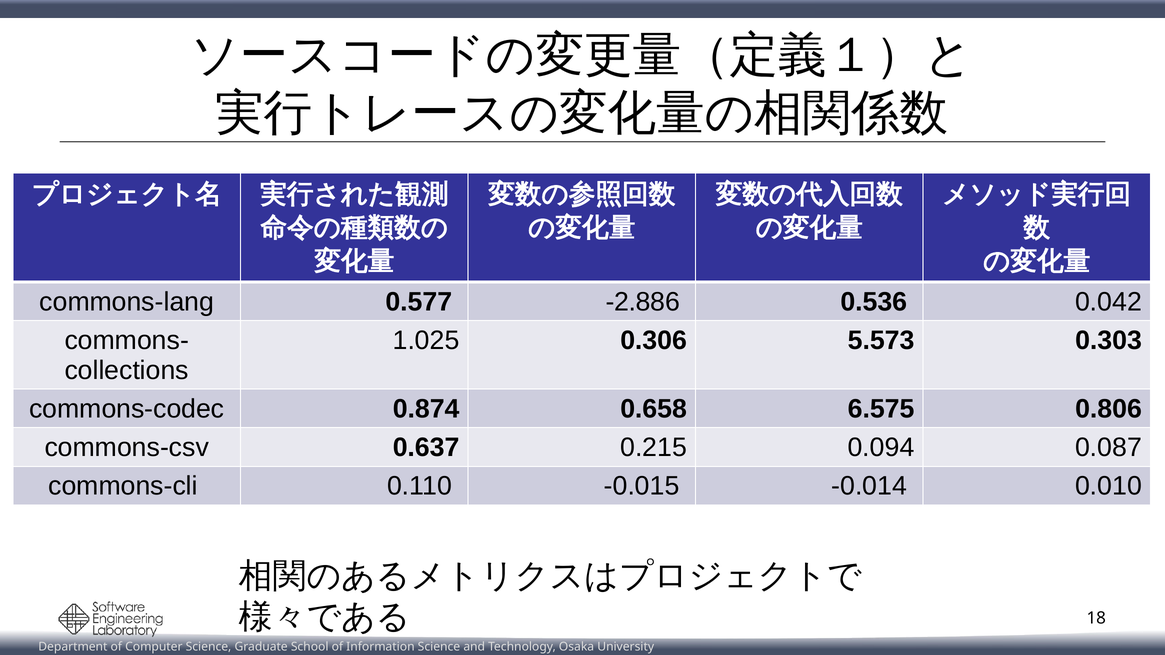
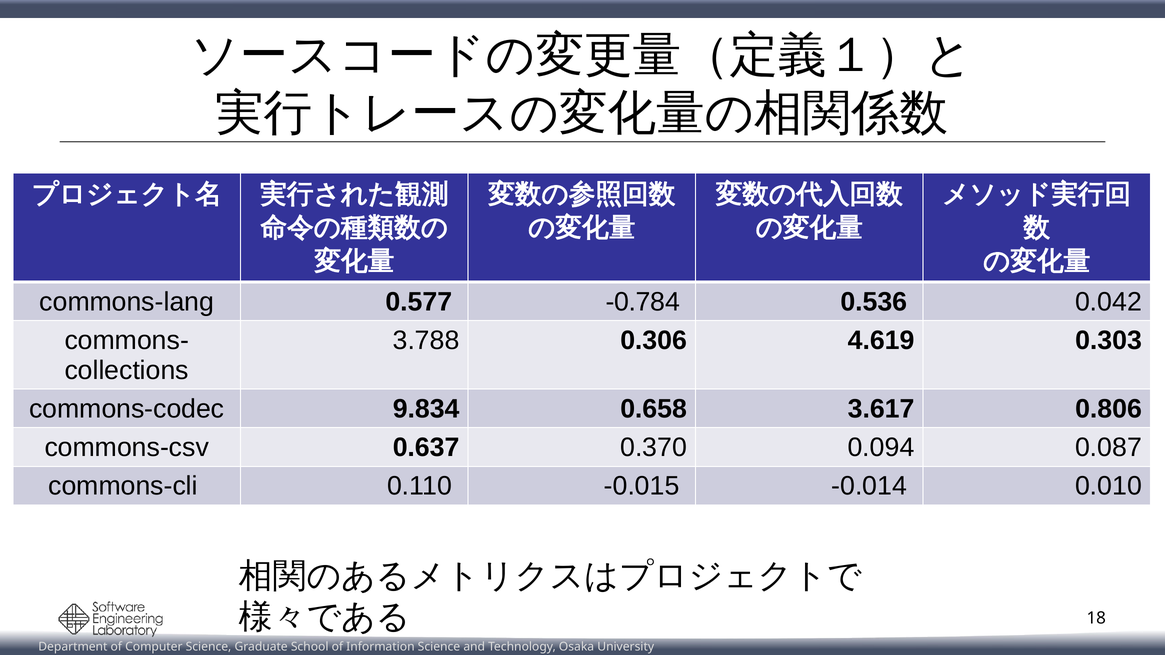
-2.886: -2.886 -> -0.784
1.025: 1.025 -> 3.788
5.573: 5.573 -> 4.619
0.874: 0.874 -> 9.834
6.575: 6.575 -> 3.617
0.215: 0.215 -> 0.370
